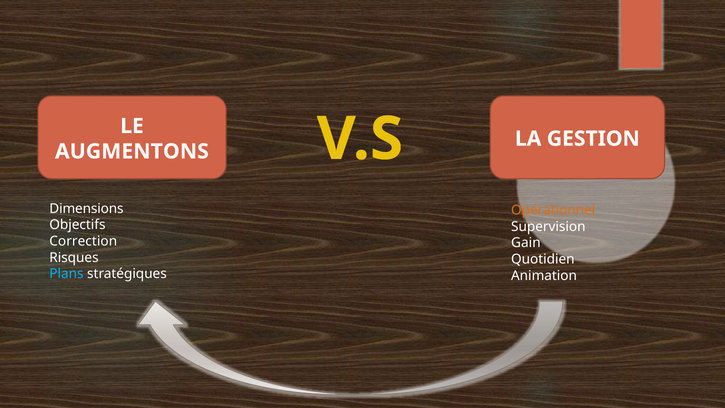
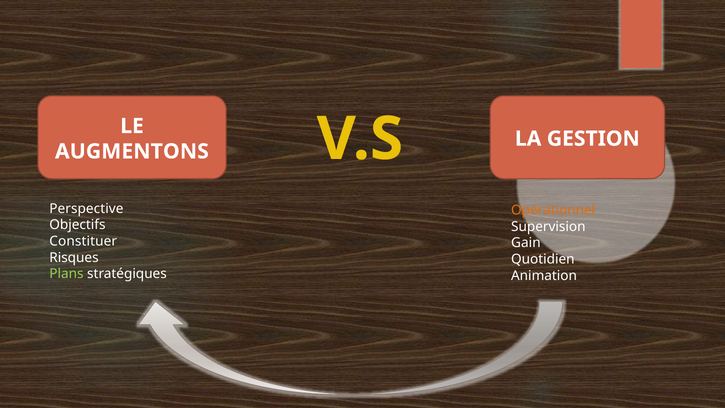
Dimensions: Dimensions -> Perspective
Correction: Correction -> Constituer
Plans colour: light blue -> light green
